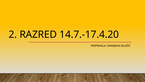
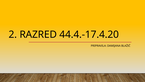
14.7.-17.4.20: 14.7.-17.4.20 -> 44.4.-17.4.20
